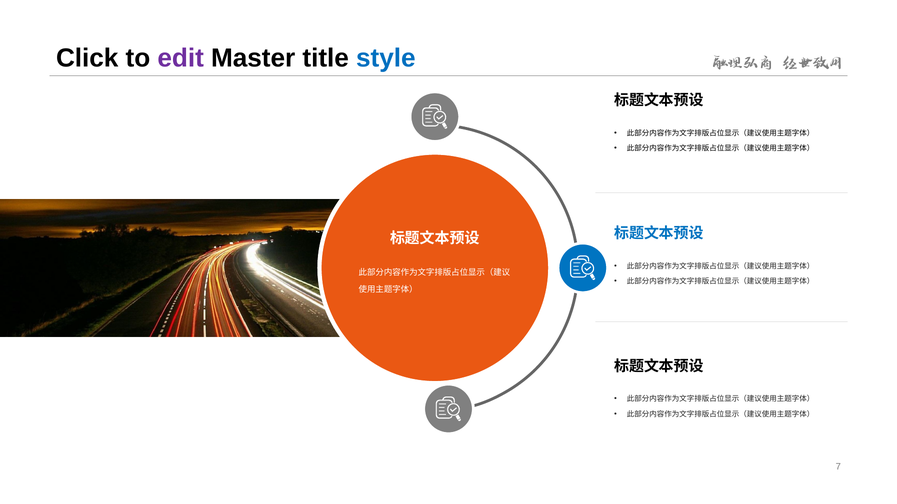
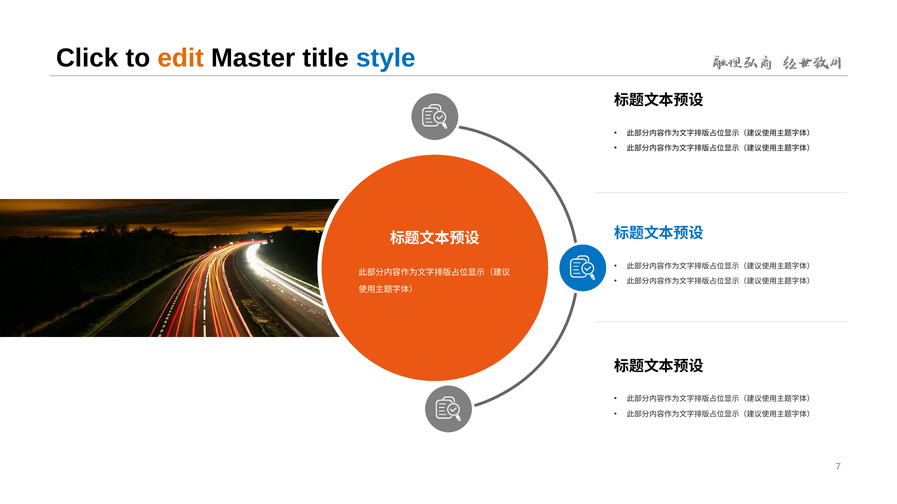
edit colour: purple -> orange
